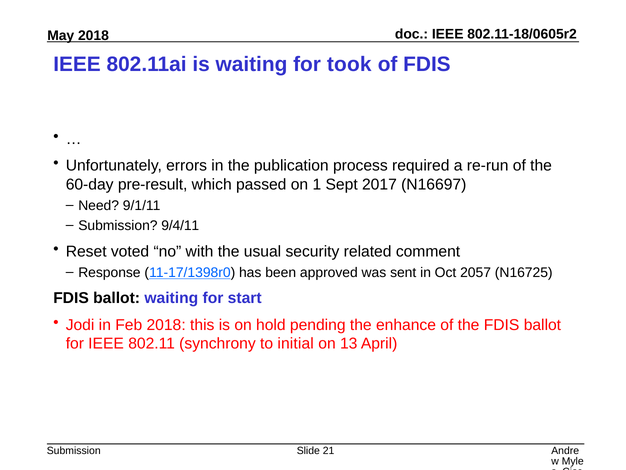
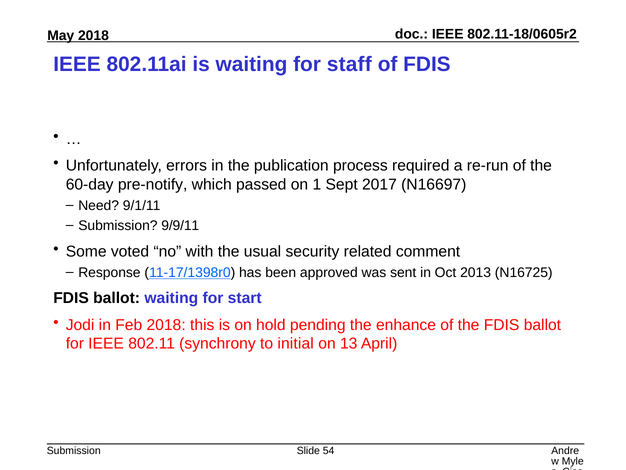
took: took -> staff
pre-result: pre-result -> pre-notify
9/4/11: 9/4/11 -> 9/9/11
Reset: Reset -> Some
2057: 2057 -> 2013
21: 21 -> 54
